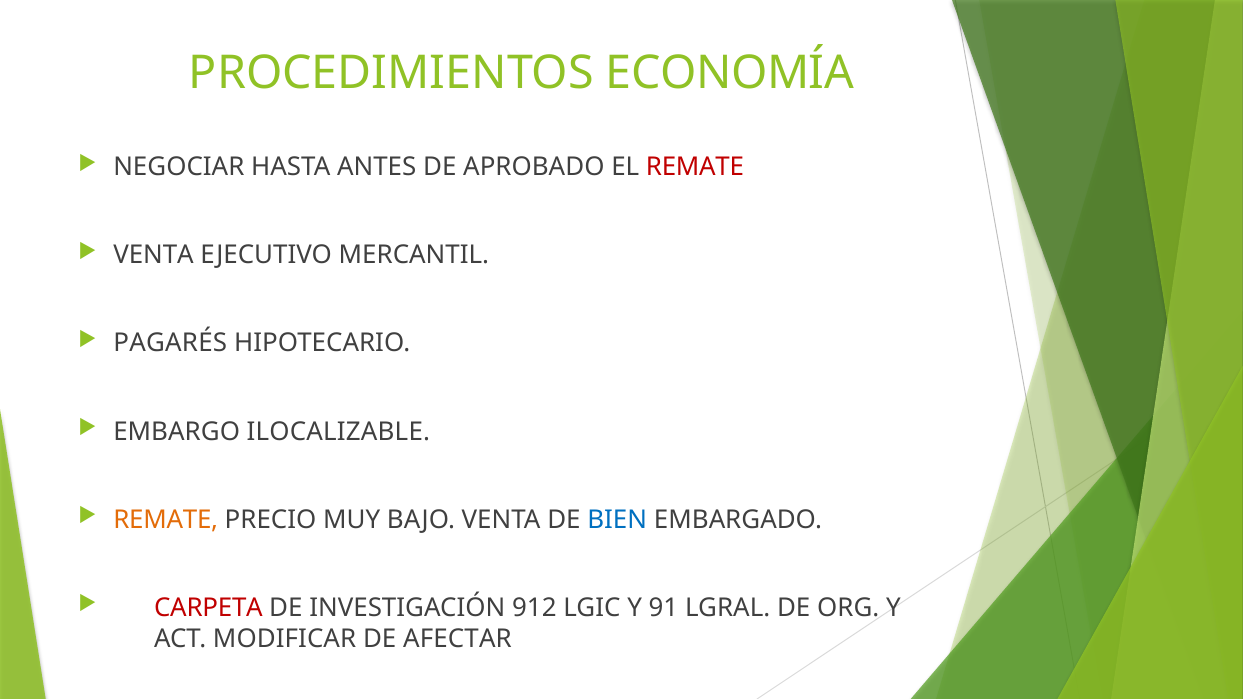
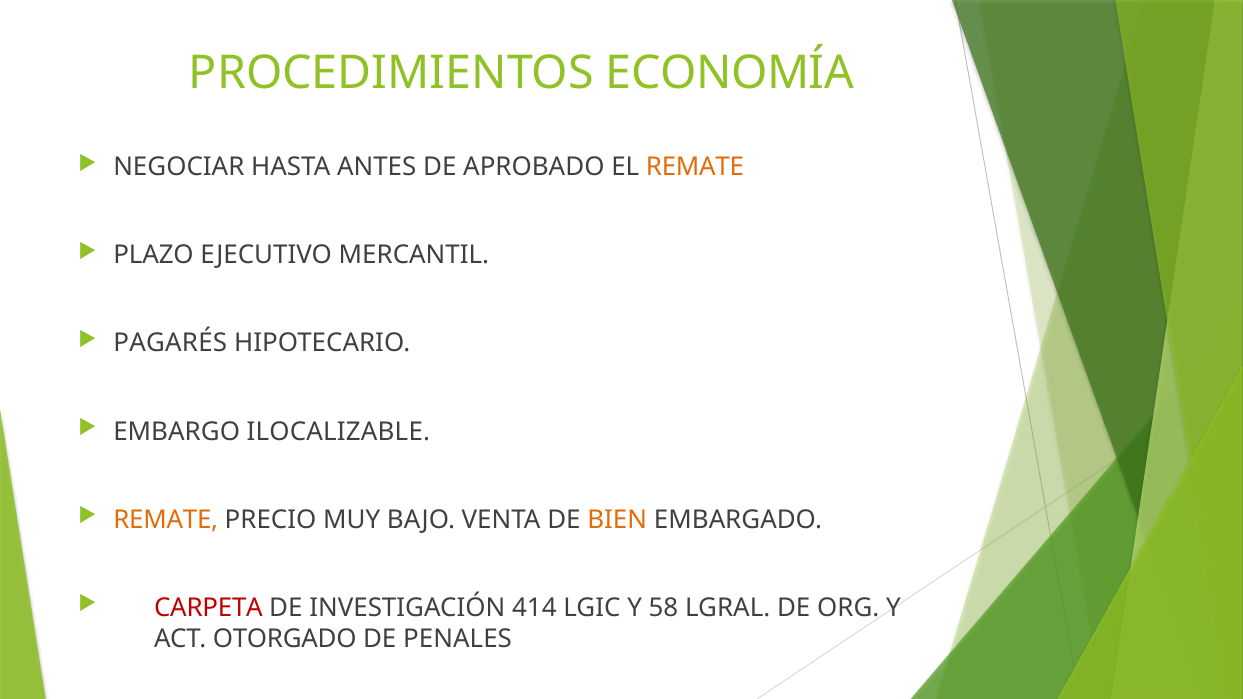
REMATE at (695, 167) colour: red -> orange
VENTA at (153, 255): VENTA -> PLAZO
BIEN colour: blue -> orange
912: 912 -> 414
91: 91 -> 58
MODIFICAR: MODIFICAR -> OTORGADO
AFECTAR: AFECTAR -> PENALES
